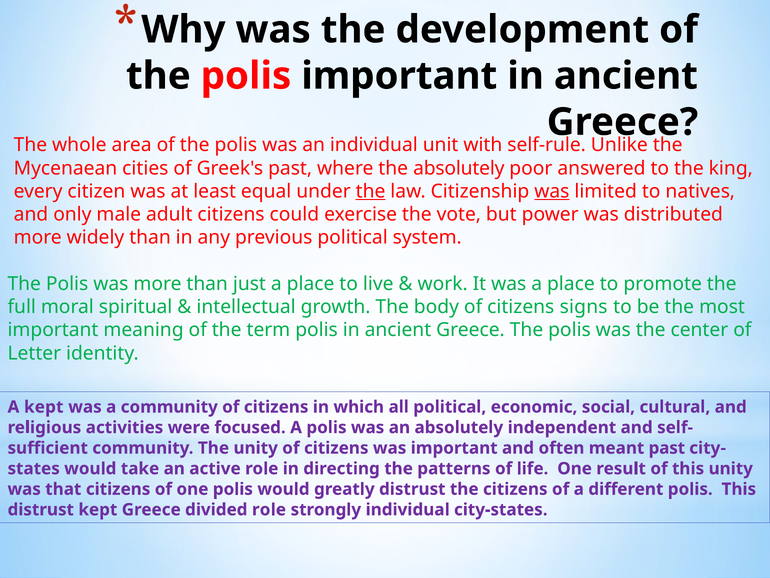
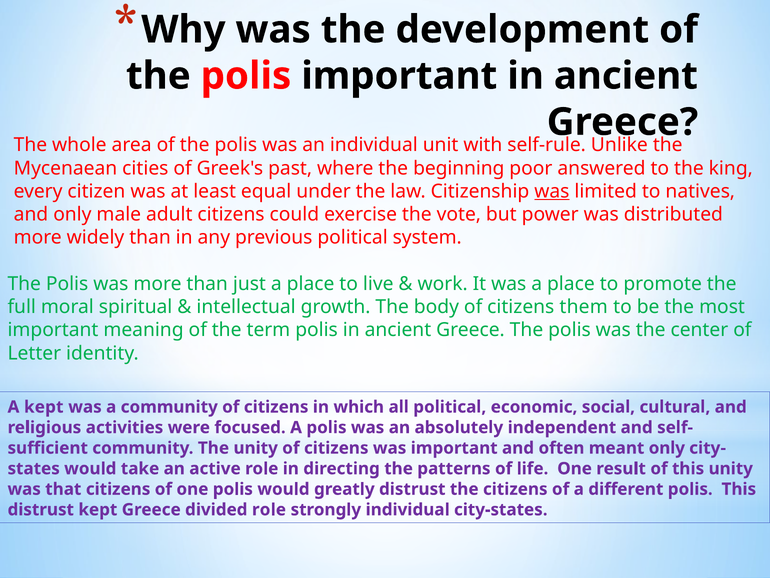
the absolutely: absolutely -> beginning
the at (371, 191) underline: present -> none
signs: signs -> them
meant past: past -> only
